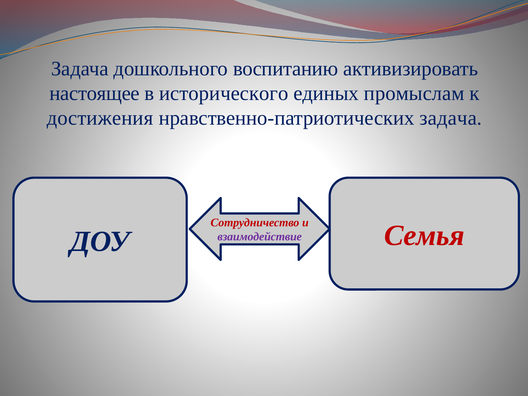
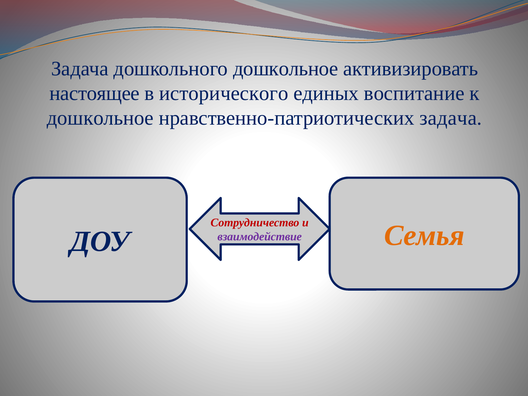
дошкольного воспитанию: воспитанию -> дошкольное
промыслам: промыслам -> воспитание
достижения at (100, 118): достижения -> дошкольное
Семья colour: red -> orange
